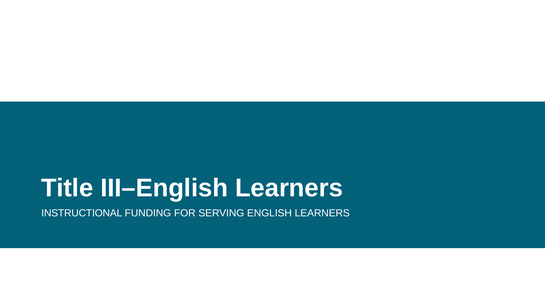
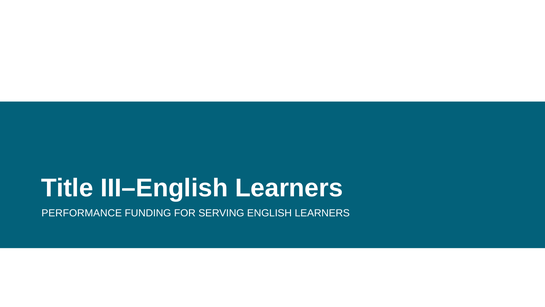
INSTRUCTIONAL: INSTRUCTIONAL -> PERFORMANCE
